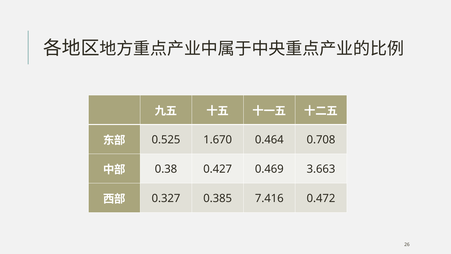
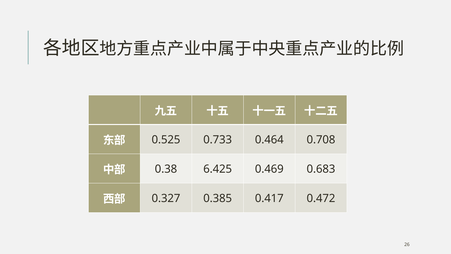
1.670: 1.670 -> 0.733
0.427: 0.427 -> 6.425
3.663: 3.663 -> 0.683
7.416: 7.416 -> 0.417
